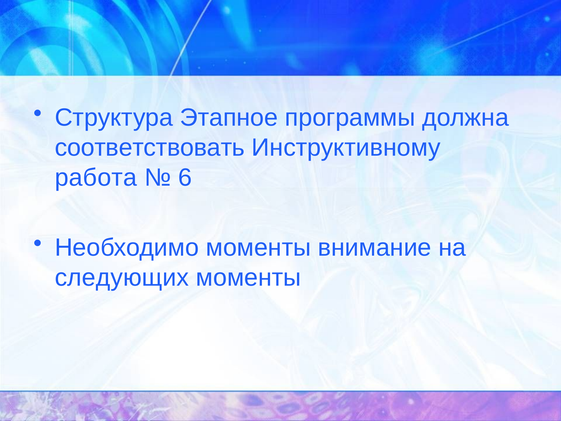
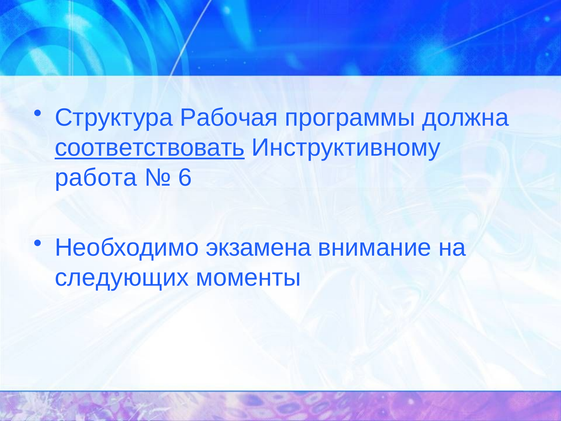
Этапное: Этапное -> Рабочая
соответствовать underline: none -> present
Необходимо моменты: моменты -> экзамена
